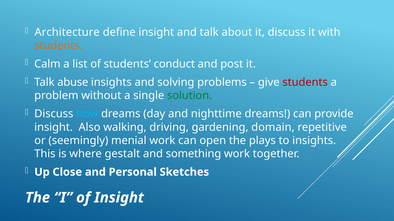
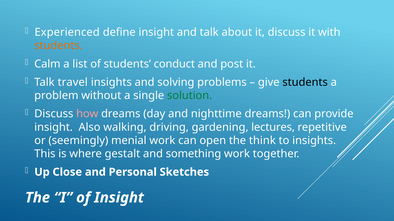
Architecture: Architecture -> Experienced
abuse: abuse -> travel
students at (305, 82) colour: red -> black
how colour: light blue -> pink
domain: domain -> lectures
plays: plays -> think
